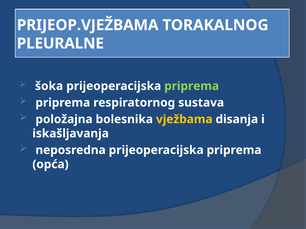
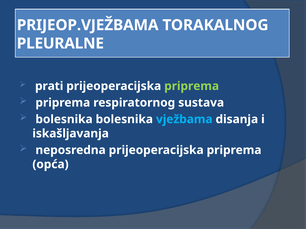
šoka: šoka -> prati
položajna at (64, 120): položajna -> bolesnika
vježbama colour: yellow -> light blue
